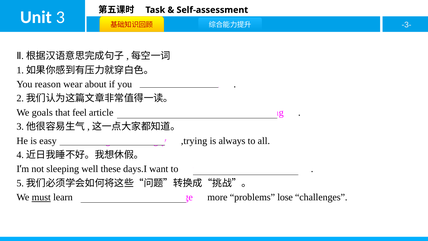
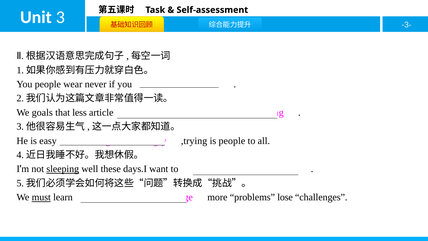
You reason: reason -> people
about: about -> never
that feel: feel -> less
is always: always -> people
sleeping underline: none -> present
